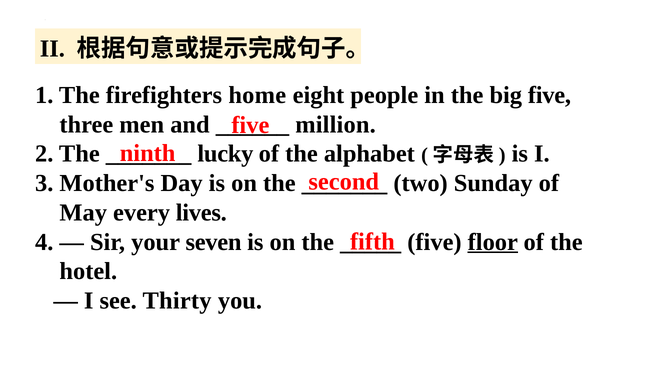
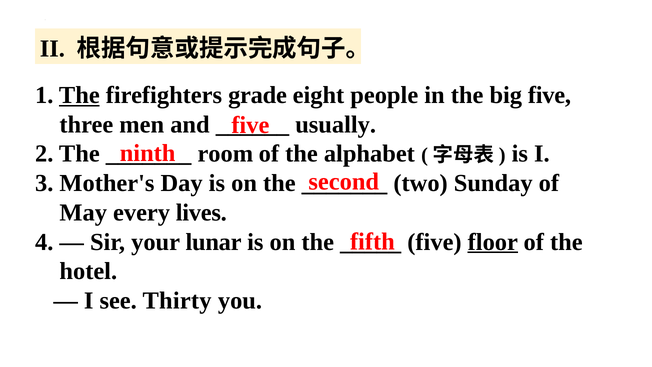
The at (79, 95) underline: none -> present
home: home -> grade
million: million -> usually
lucky: lucky -> room
seven: seven -> lunar
